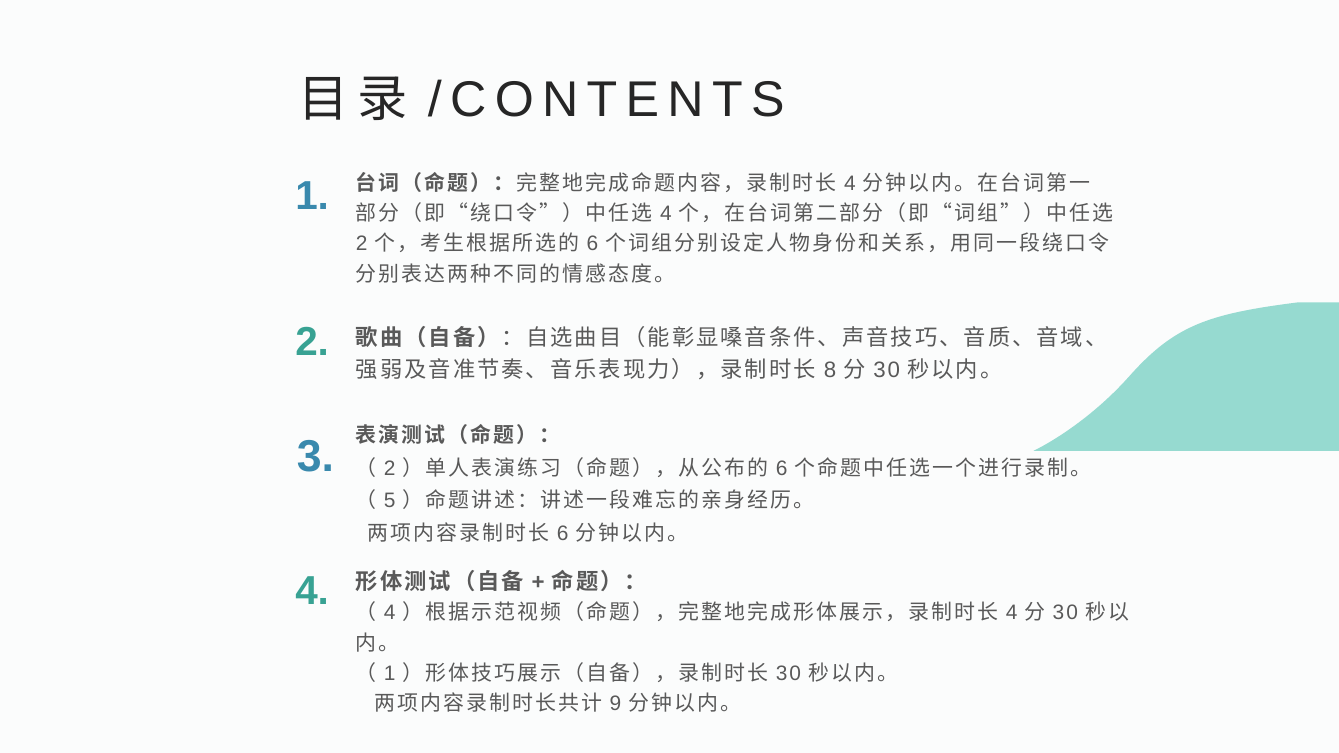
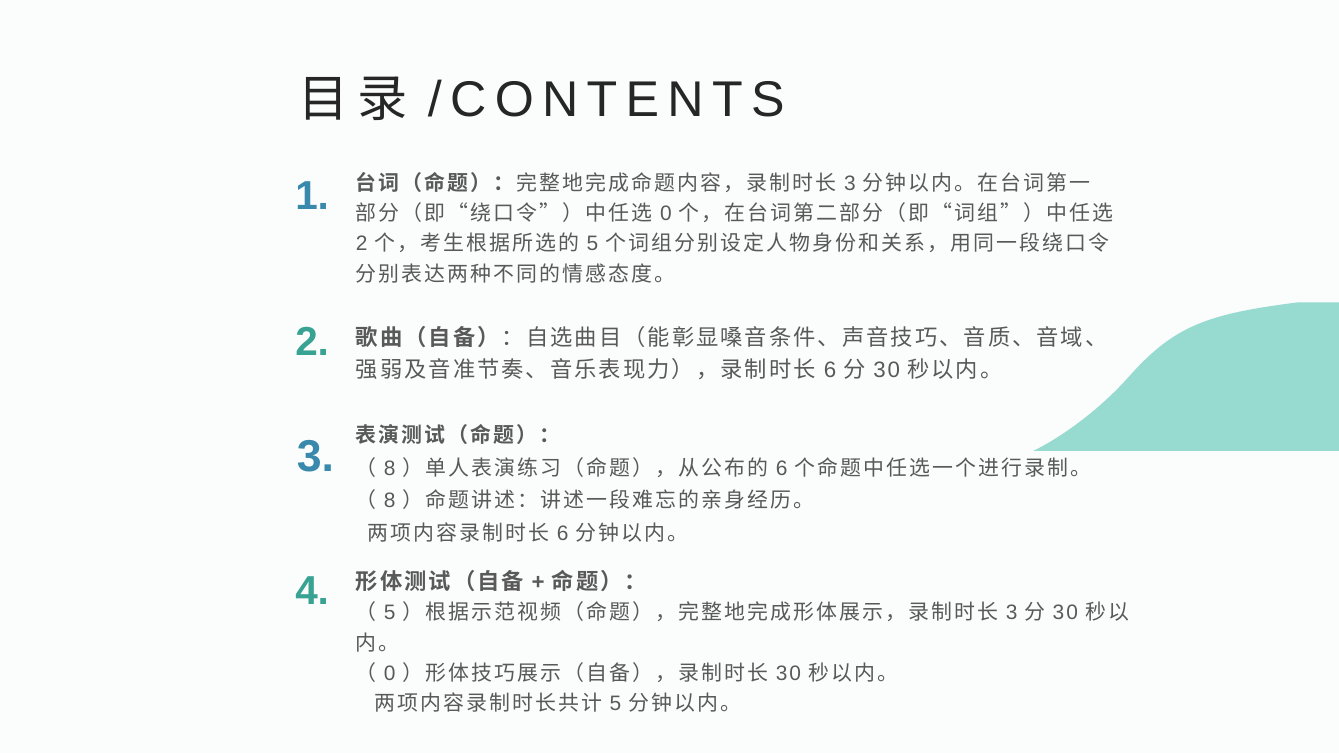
4 at (850, 184): 4 -> 3
4 at (666, 214): 4 -> 0
6 at (592, 244): 6 -> 5
8 at (830, 370): 8 -> 6
2 at (390, 468): 2 -> 8
5 at (390, 501): 5 -> 8
4 at (390, 613): 4 -> 5
4 at (1012, 613): 4 -> 3
1 at (390, 673): 1 -> 0
9 at (615, 704): 9 -> 5
